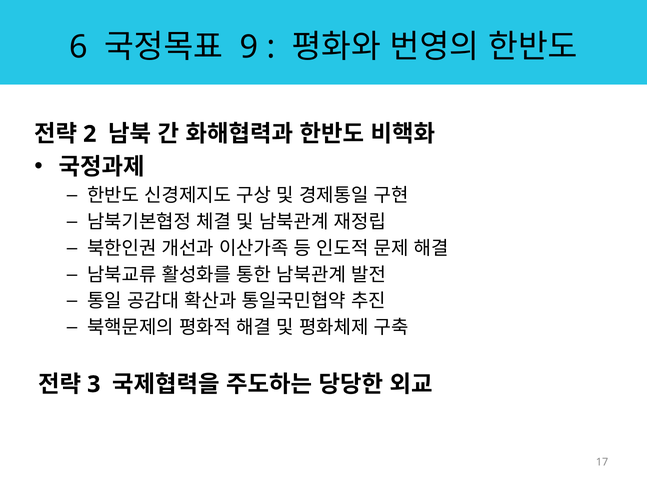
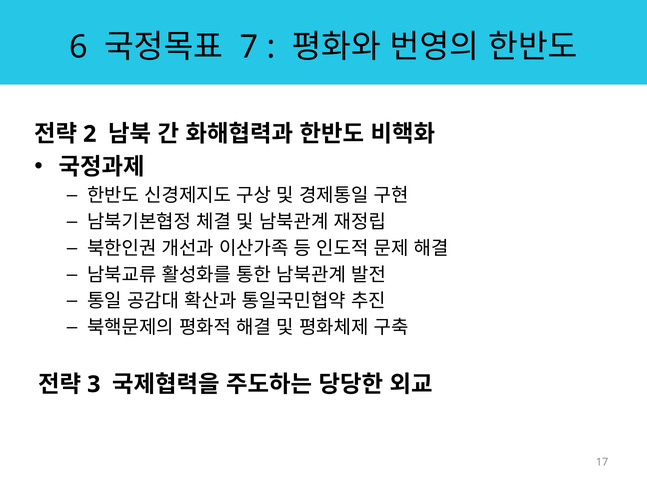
9: 9 -> 7
